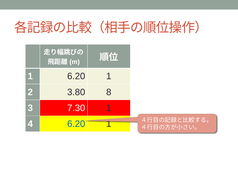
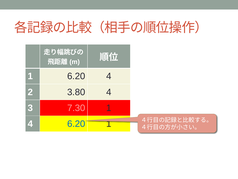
1 6.20 1: 1 -> 4
3.80 8: 8 -> 4
7.30 colour: white -> pink
